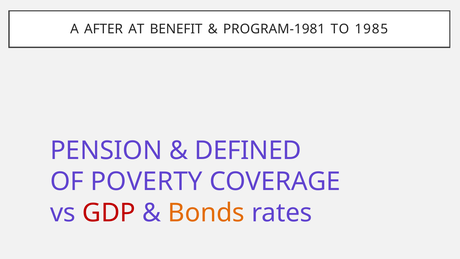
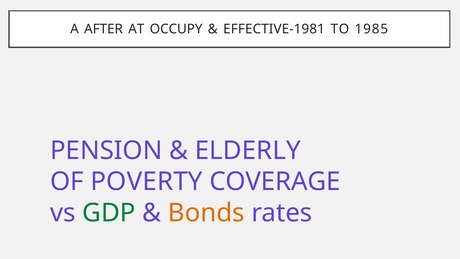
BENEFIT: BENEFIT -> OCCUPY
PROGRAM-1981: PROGRAM-1981 -> EFFECTIVE-1981
DEFINED: DEFINED -> ELDERLY
GDP colour: red -> green
